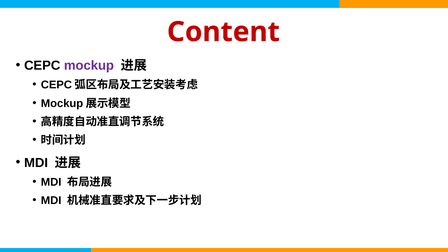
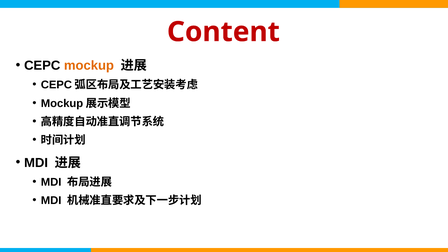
mockup colour: purple -> orange
